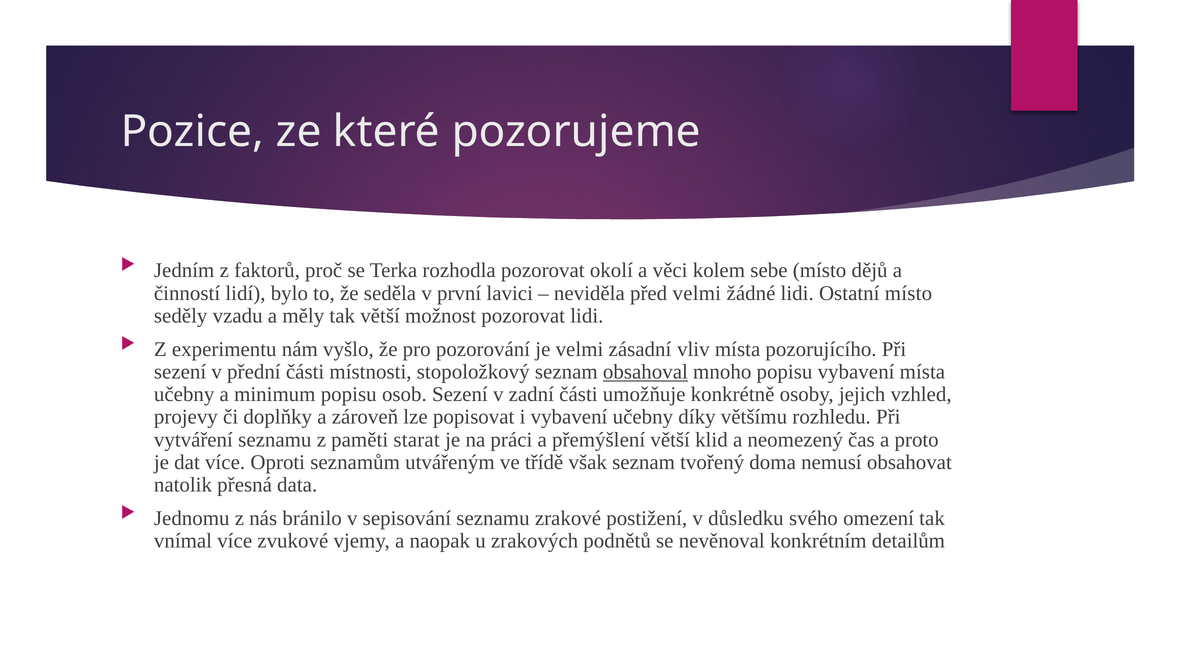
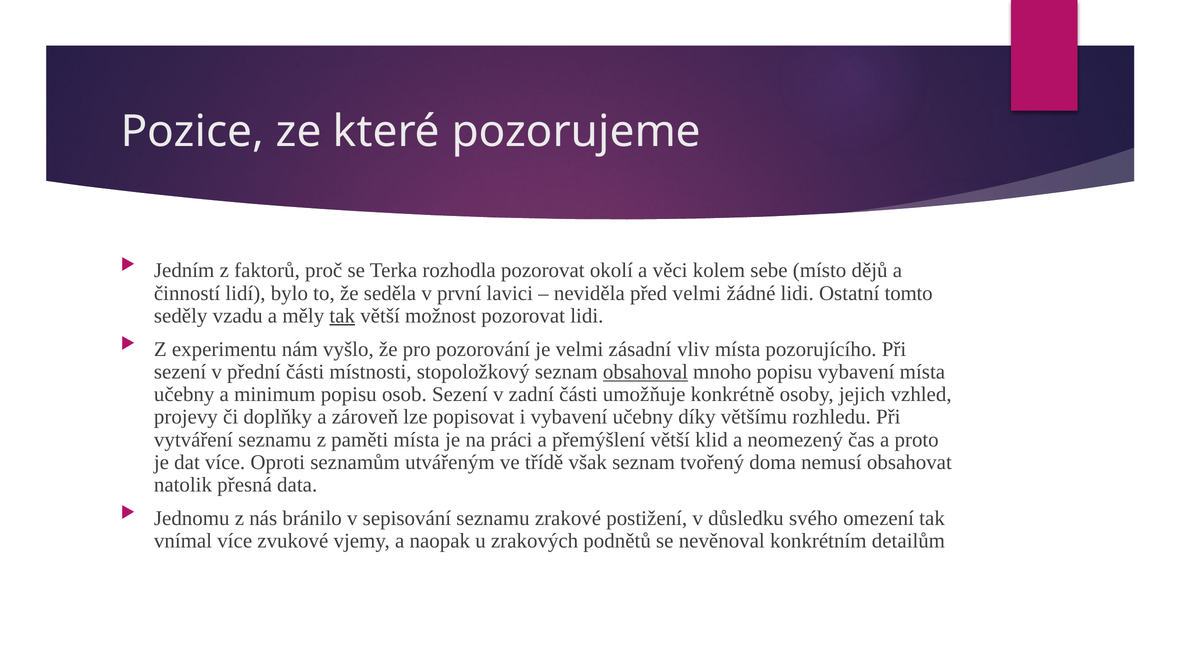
Ostatní místo: místo -> tomto
tak at (342, 316) underline: none -> present
paměti starat: starat -> místa
